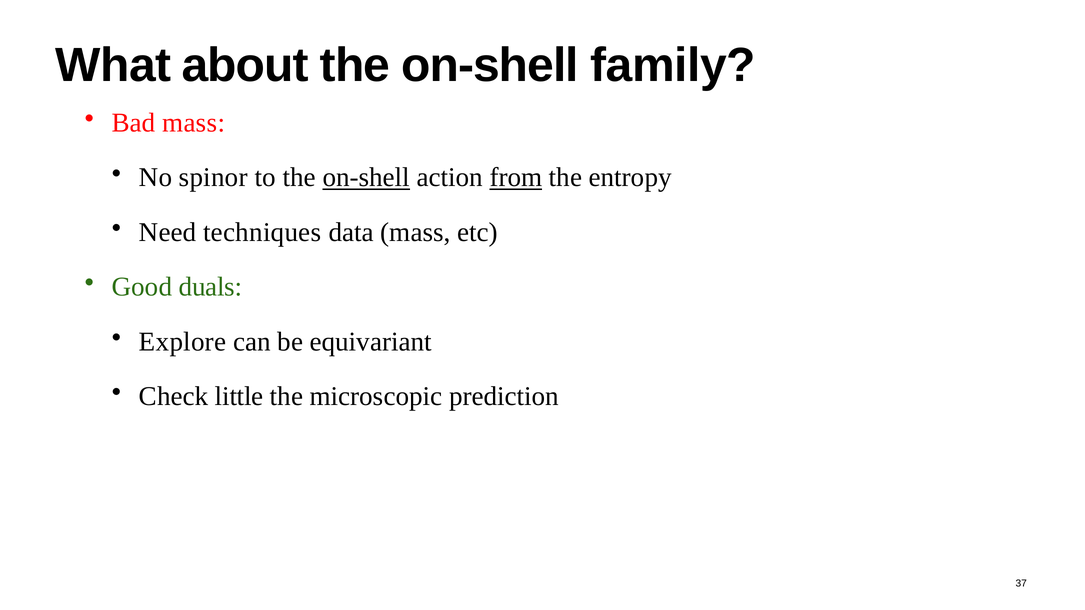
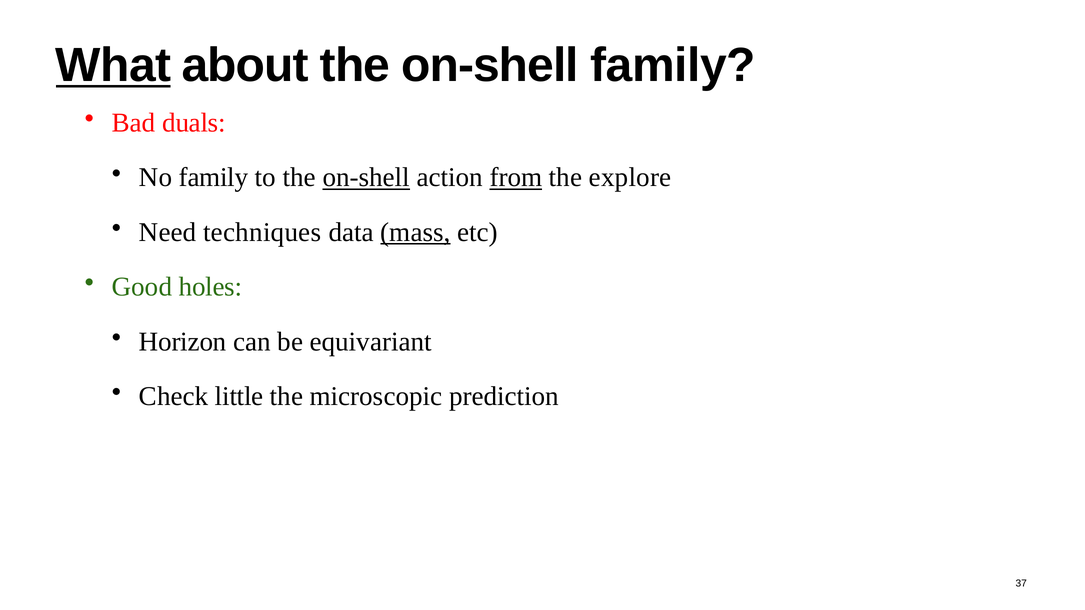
What underline: none -> present
Bad mass: mass -> duals
No spinor: spinor -> family
entropy: entropy -> explore
mass at (415, 232) underline: none -> present
duals: duals -> holes
Explore: Explore -> Horizon
